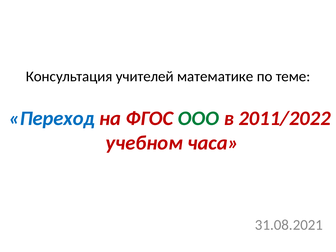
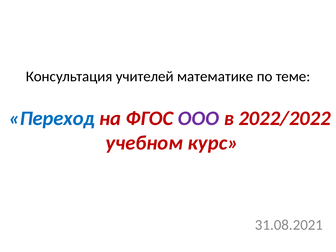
ООО colour: green -> purple
2011/2022: 2011/2022 -> 2022/2022
часа: часа -> курс
